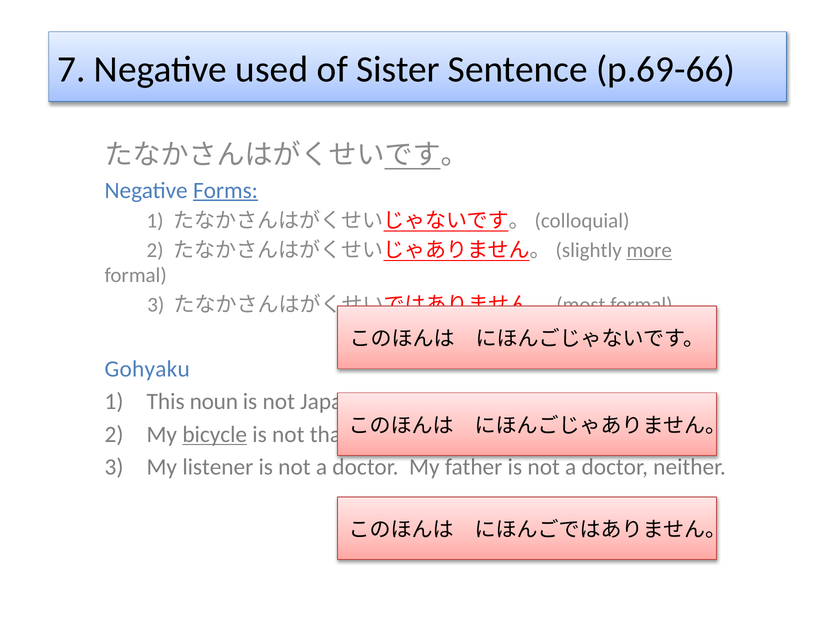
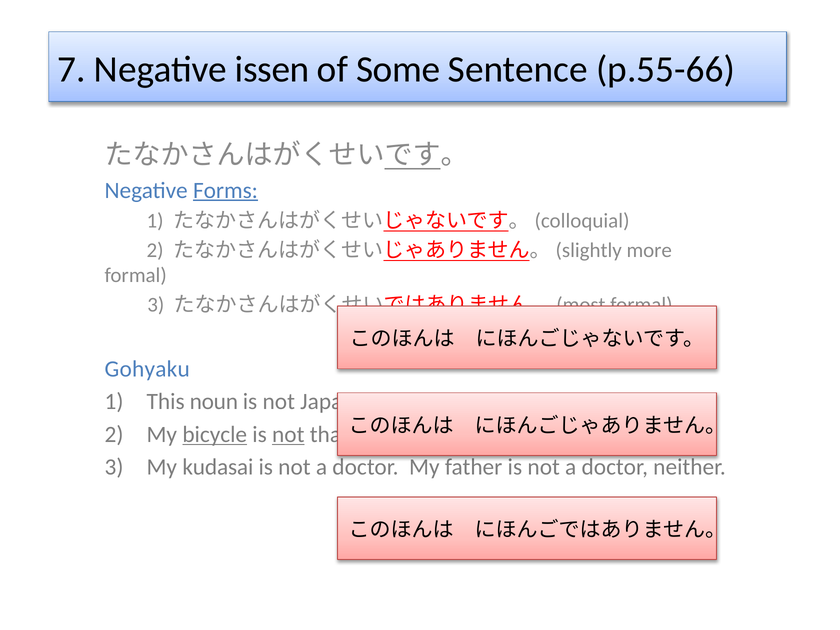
used: used -> issen
Sister: Sister -> Some
p.69-66: p.69-66 -> p.55-66
more underline: present -> none
not at (288, 434) underline: none -> present
listener: listener -> kudasai
